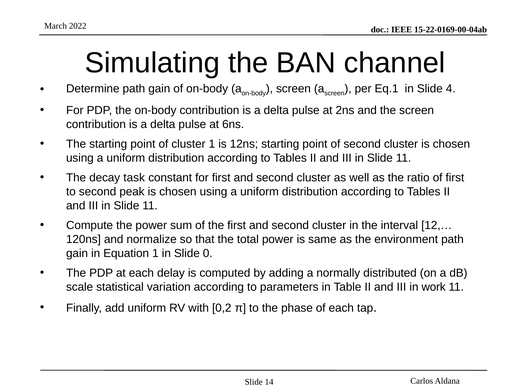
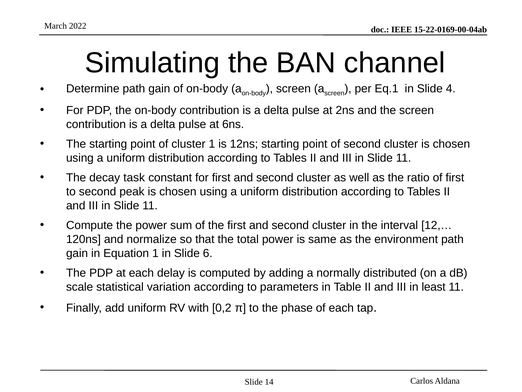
0: 0 -> 6
work: work -> least
